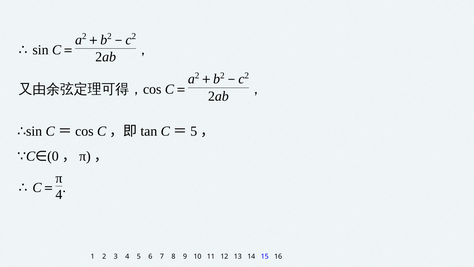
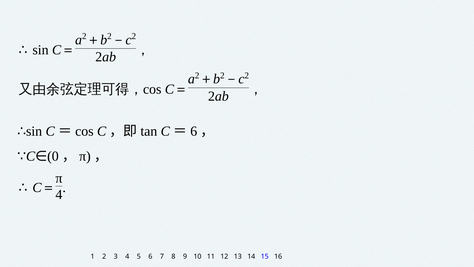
5 at (194, 131): 5 -> 6
